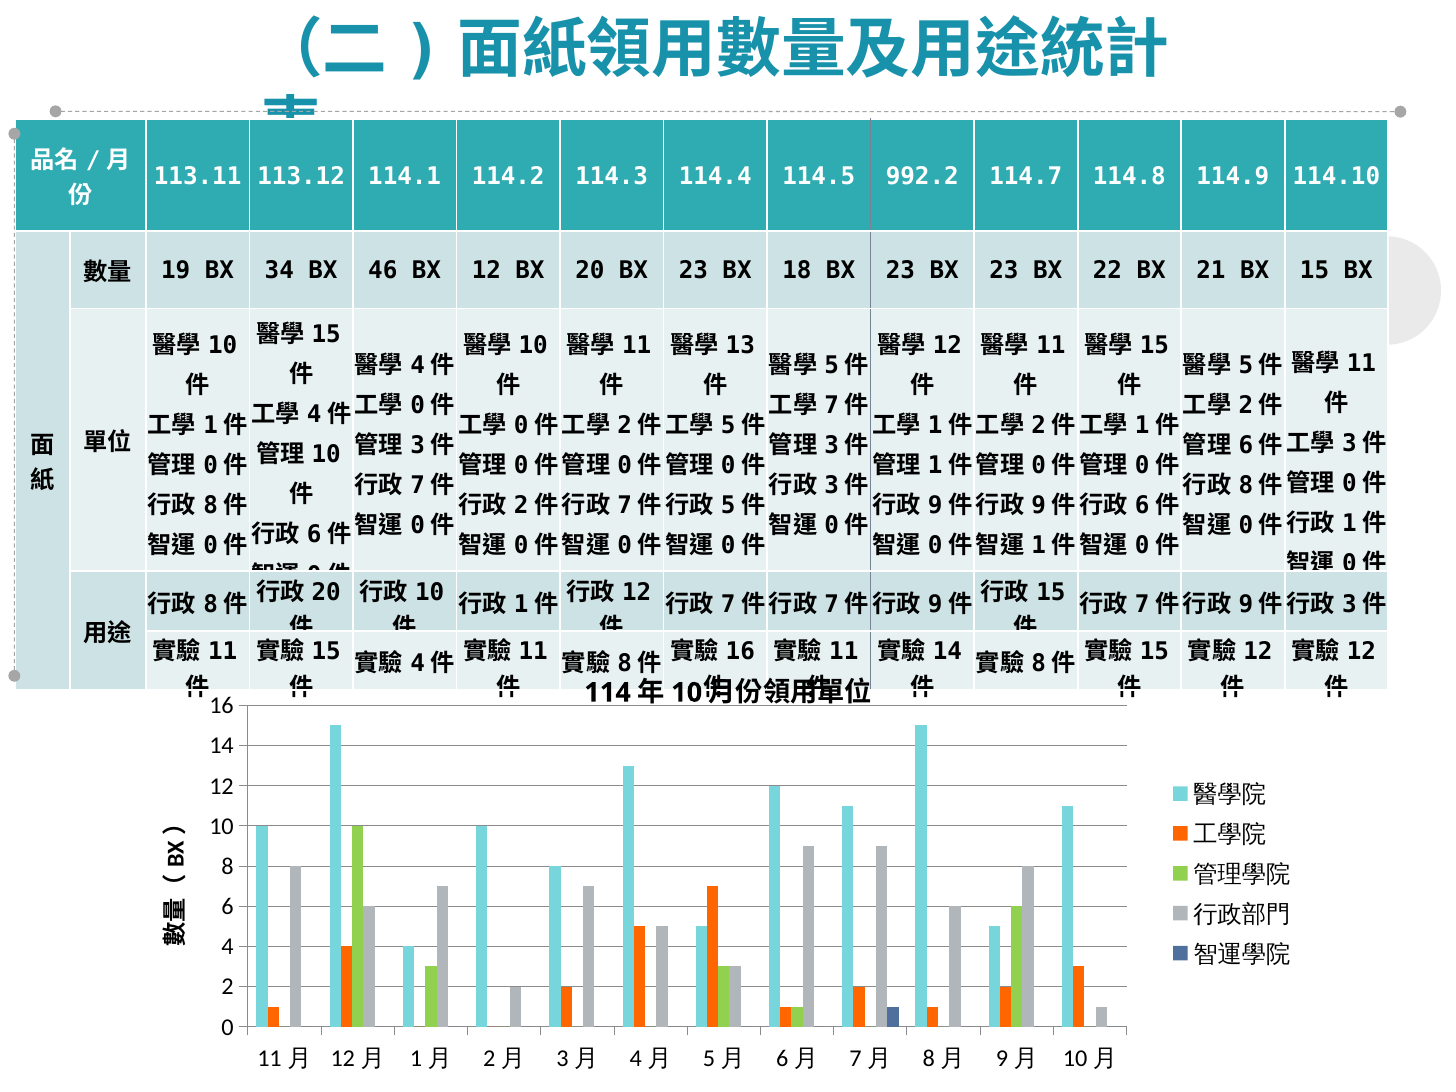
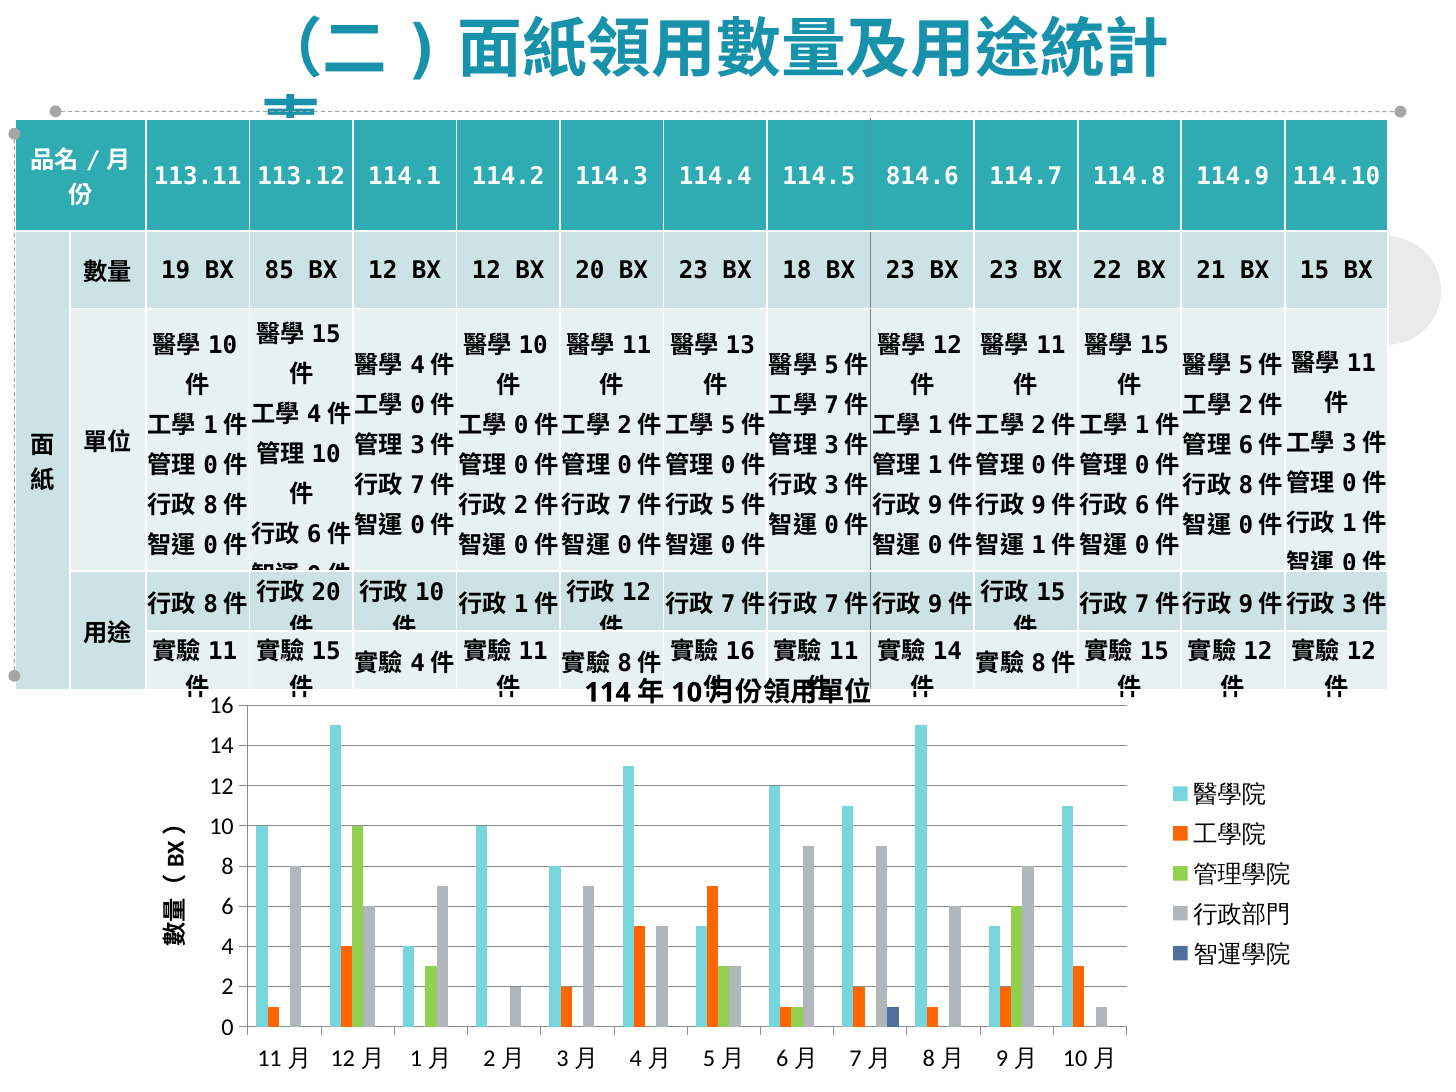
992.2: 992.2 -> 814.6
34: 34 -> 85
46 at (383, 271): 46 -> 12
